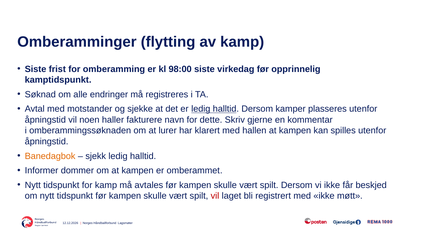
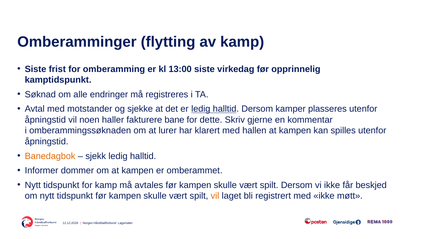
98:00: 98:00 -> 13:00
navn: navn -> bane
vil at (215, 196) colour: red -> orange
